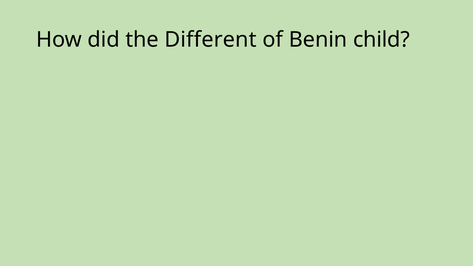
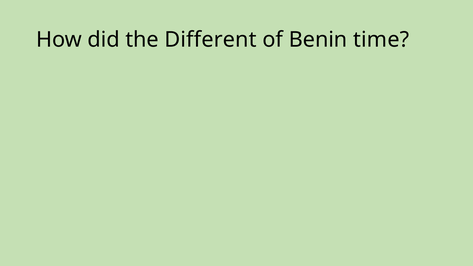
child: child -> time
